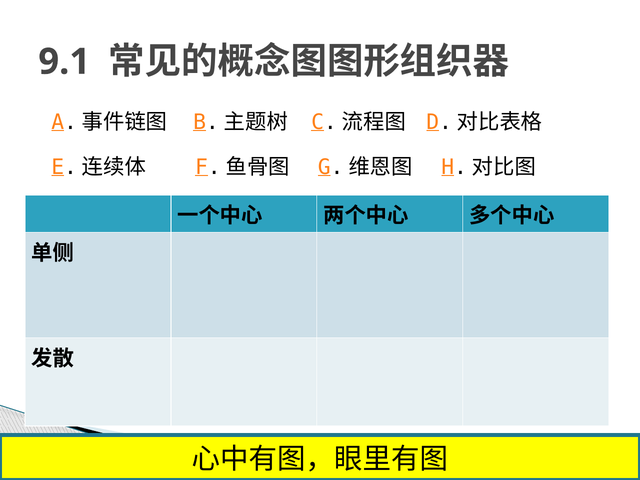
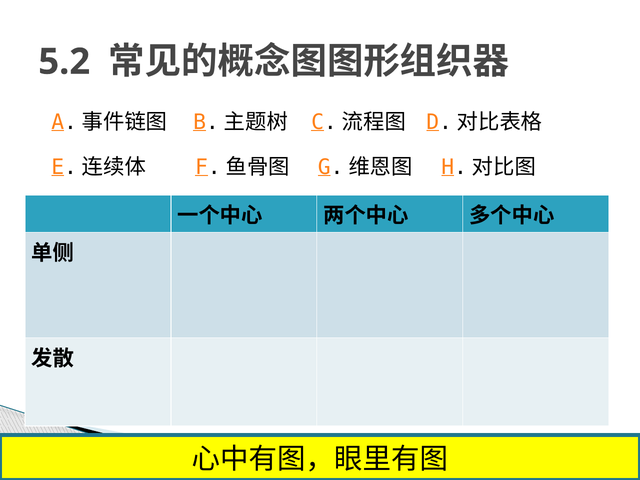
9.1: 9.1 -> 5.2
